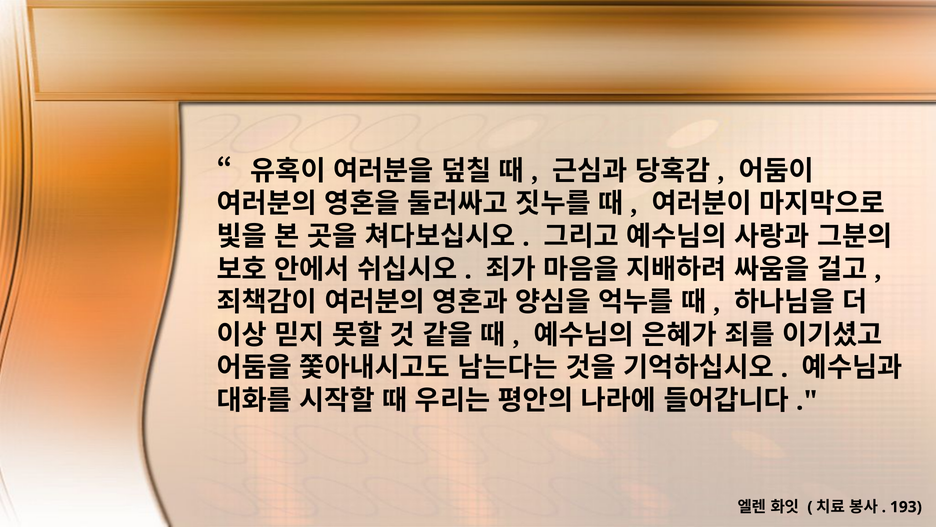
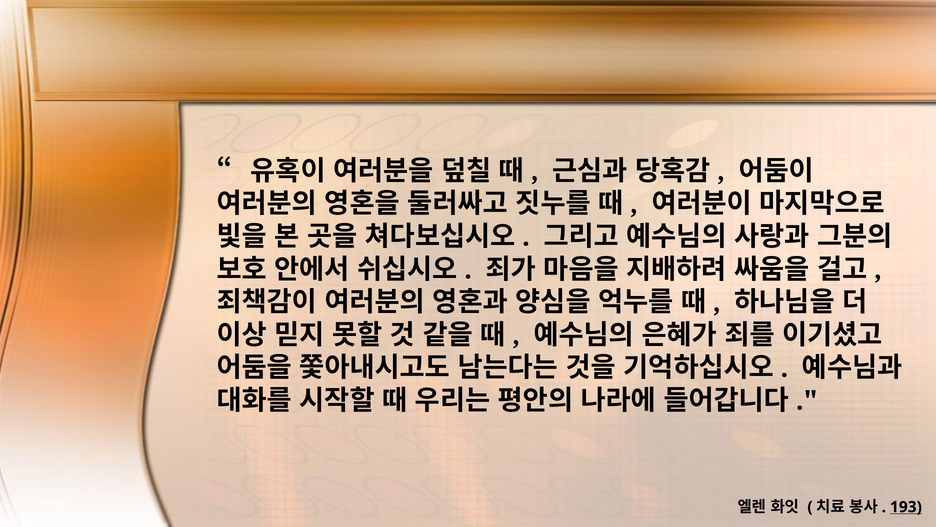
193 underline: none -> present
